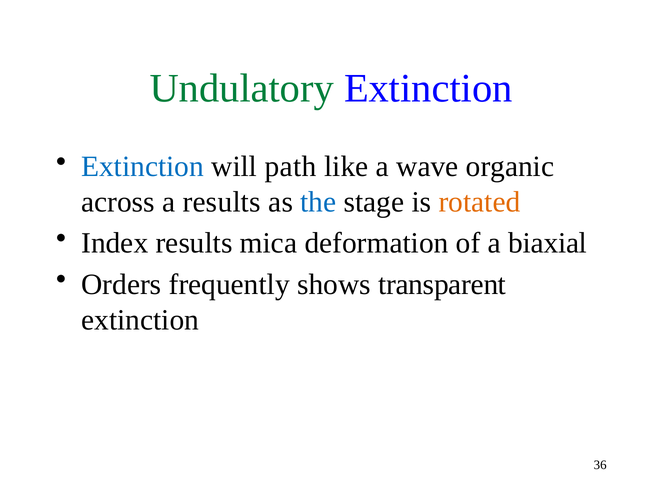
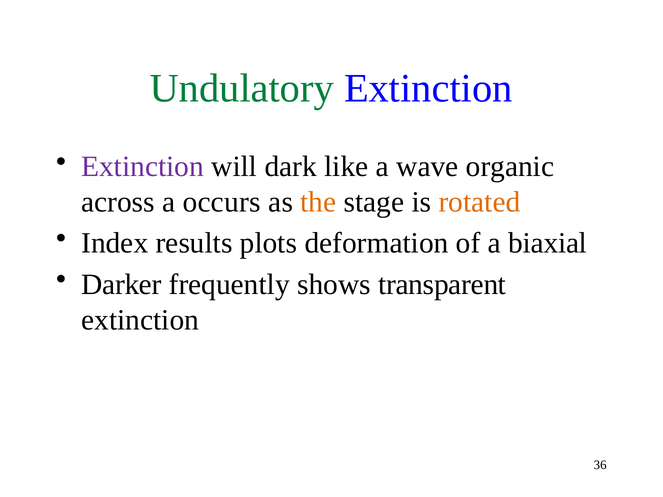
Extinction at (143, 167) colour: blue -> purple
path: path -> dark
a results: results -> occurs
the colour: blue -> orange
mica: mica -> plots
Orders: Orders -> Darker
